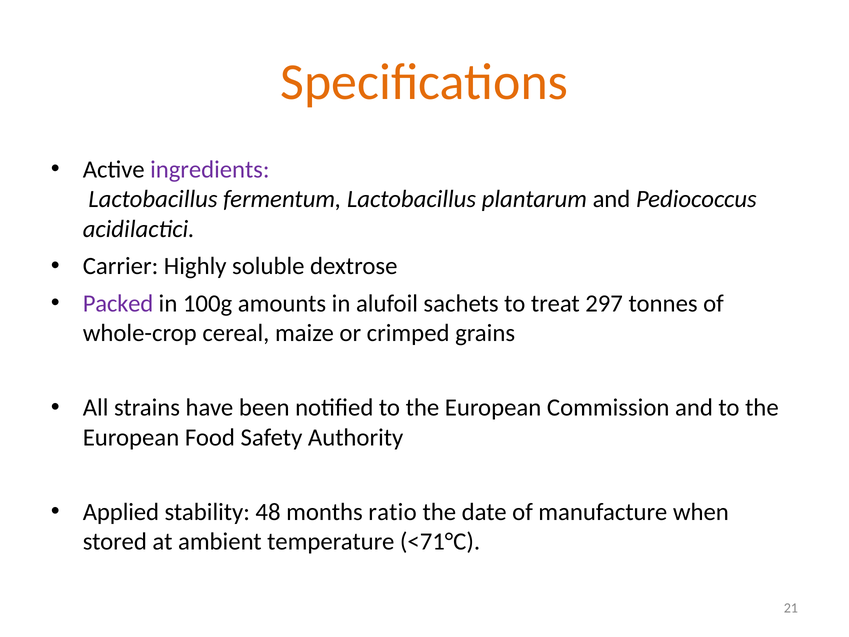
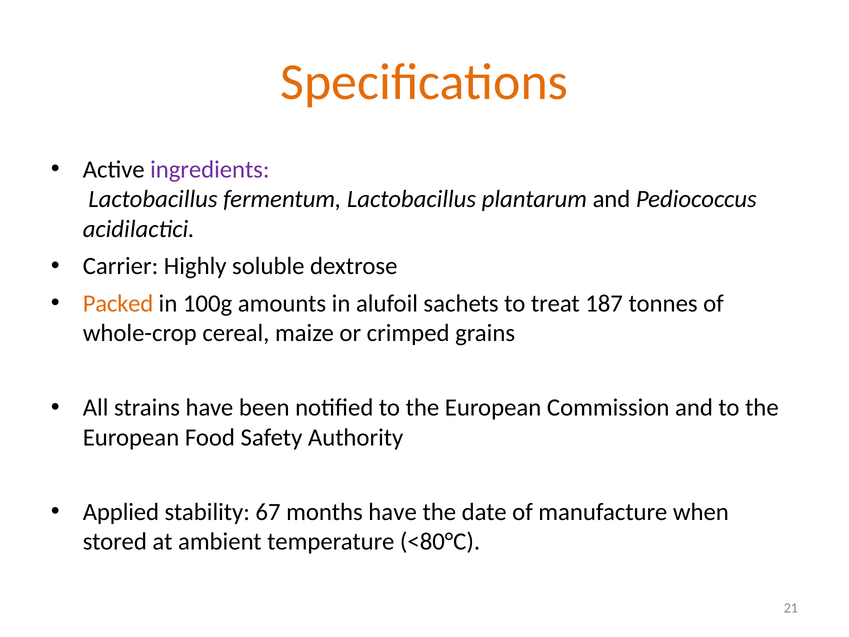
Packed colour: purple -> orange
297: 297 -> 187
48: 48 -> 67
months ratio: ratio -> have
<71°C: <71°C -> <80°C
